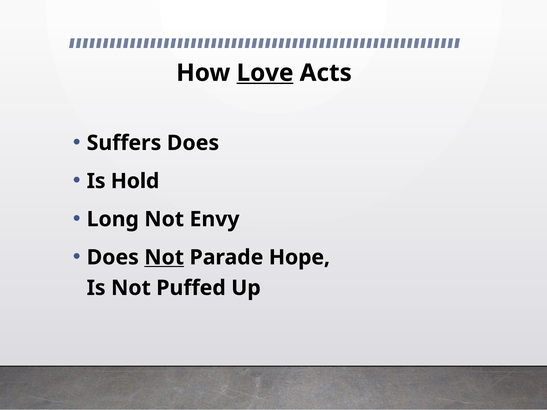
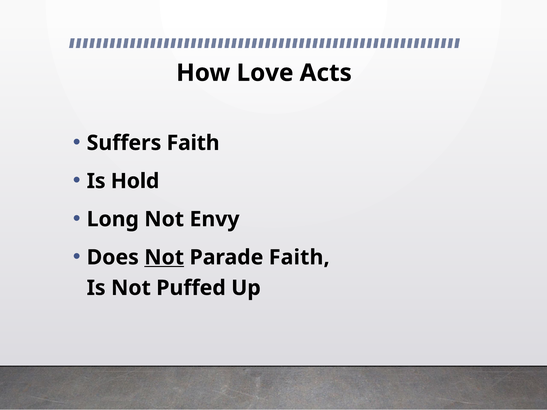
Love underline: present -> none
Suffers Does: Does -> Faith
Parade Hope: Hope -> Faith
